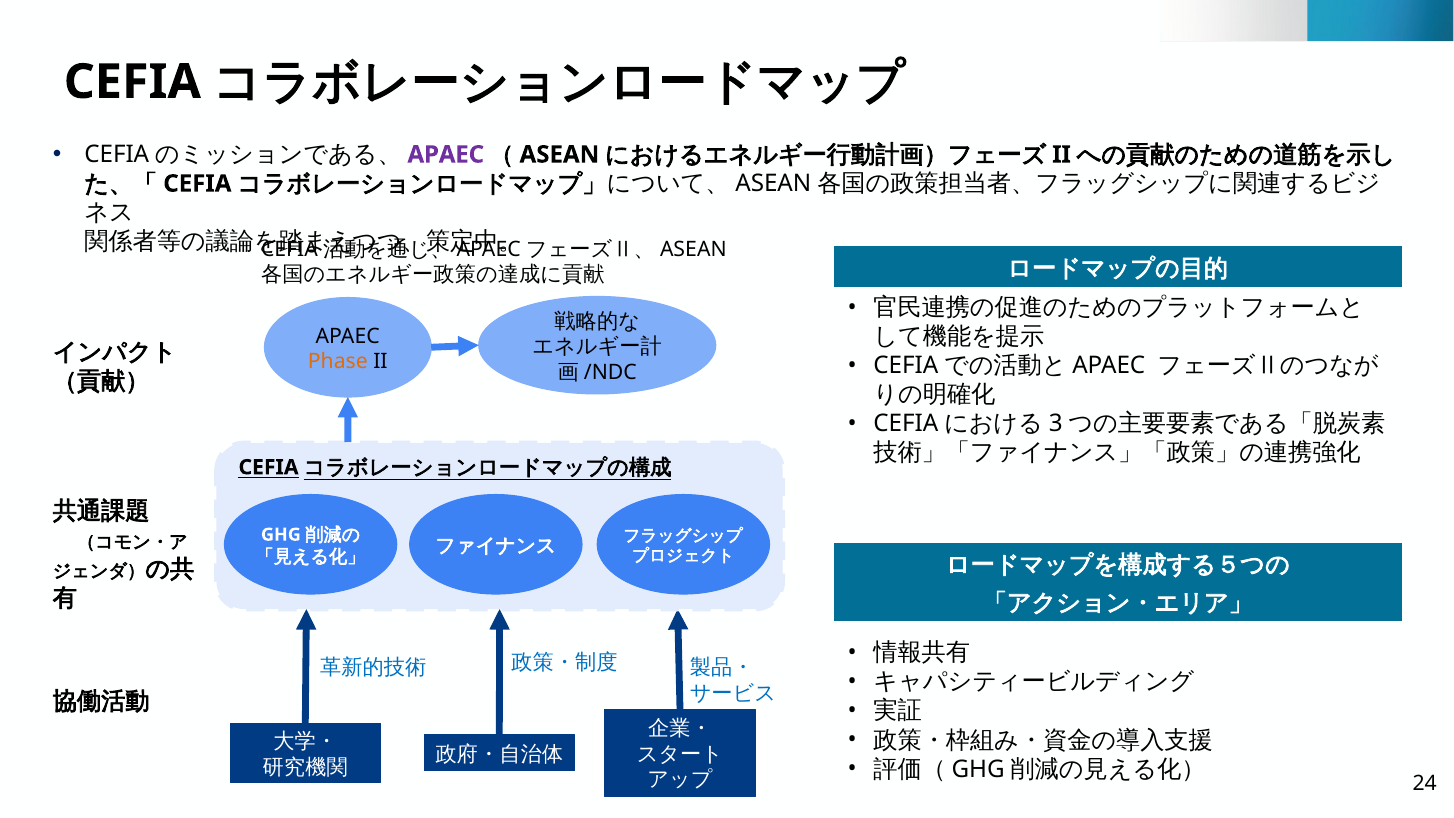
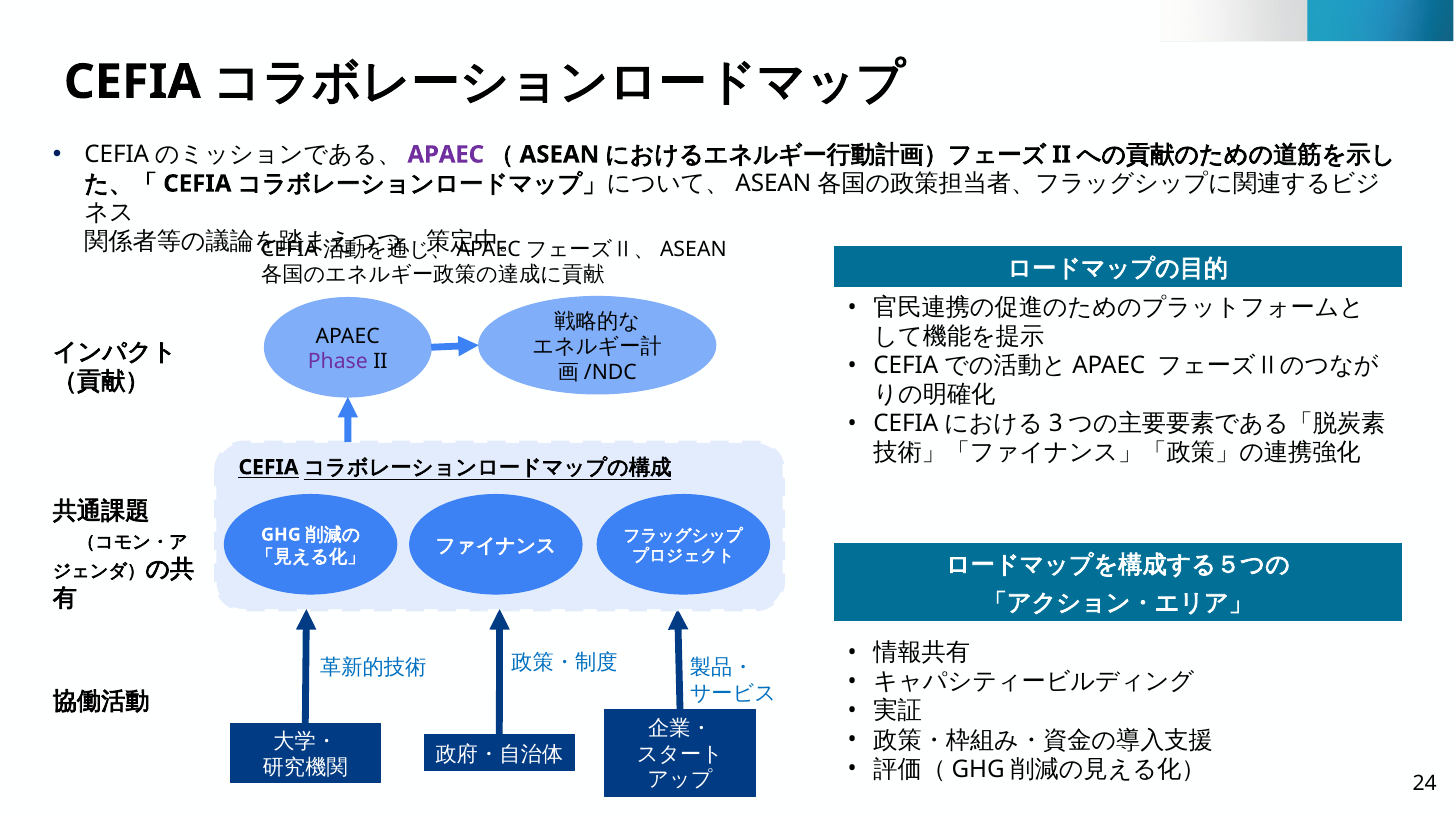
Phase colour: orange -> purple
